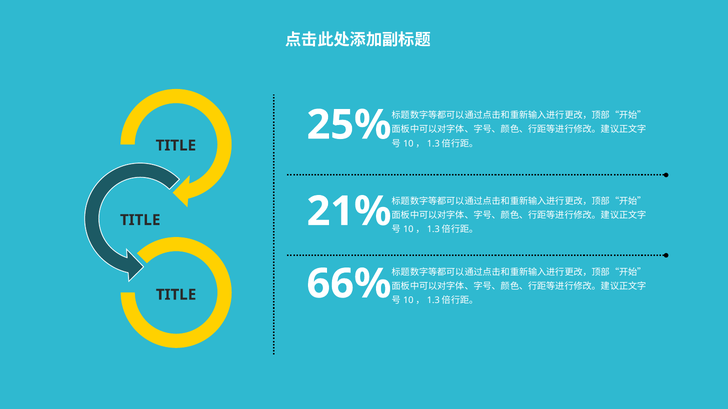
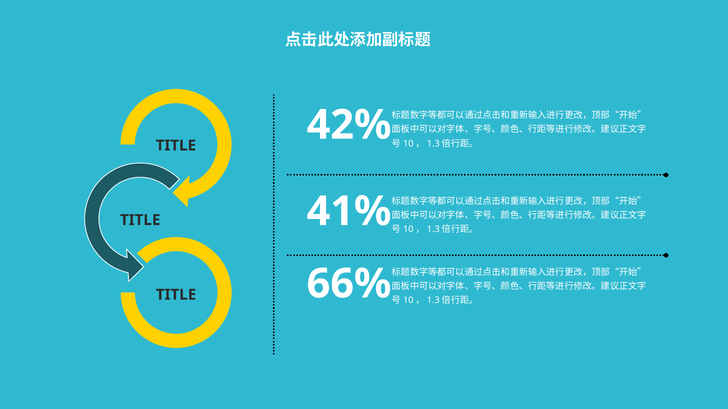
25%: 25% -> 42%
21%: 21% -> 41%
